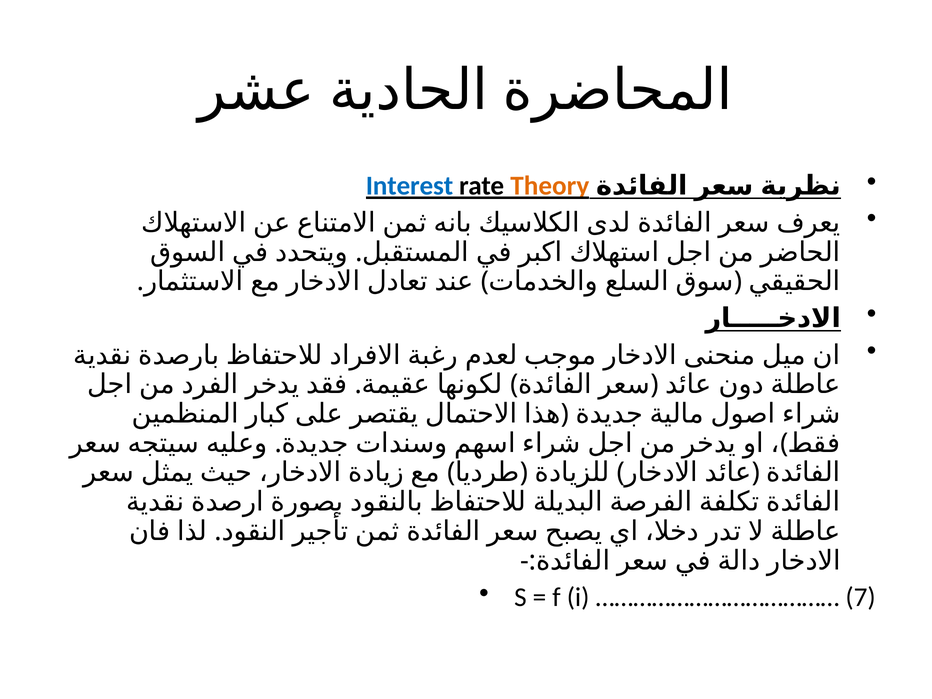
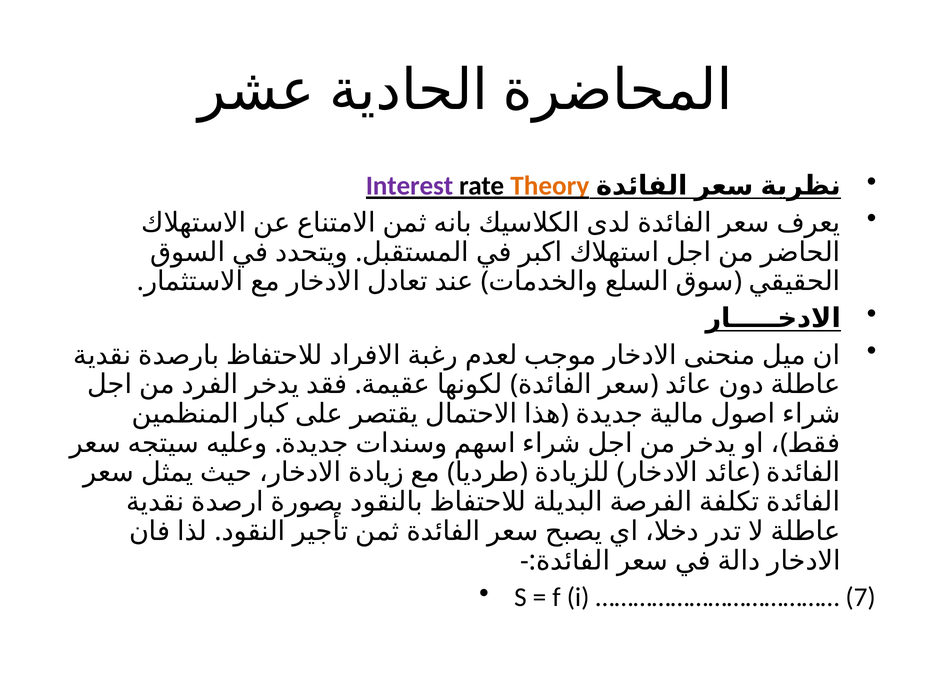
Interest colour: blue -> purple
